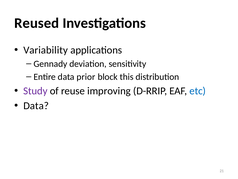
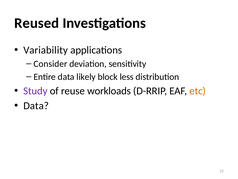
Gennady: Gennady -> Consider
prior: prior -> likely
this: this -> less
improving: improving -> workloads
etc colour: blue -> orange
